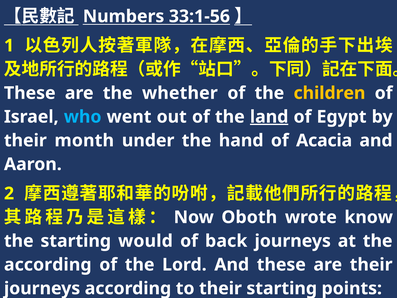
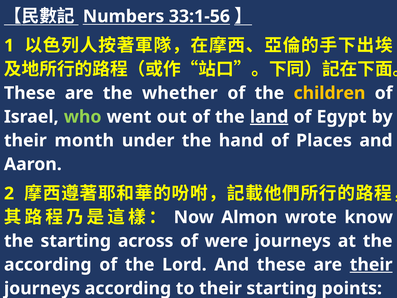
who colour: light blue -> light green
Acacia: Acacia -> Places
Oboth: Oboth -> Almon
would: would -> across
back: back -> were
their at (371, 264) underline: none -> present
